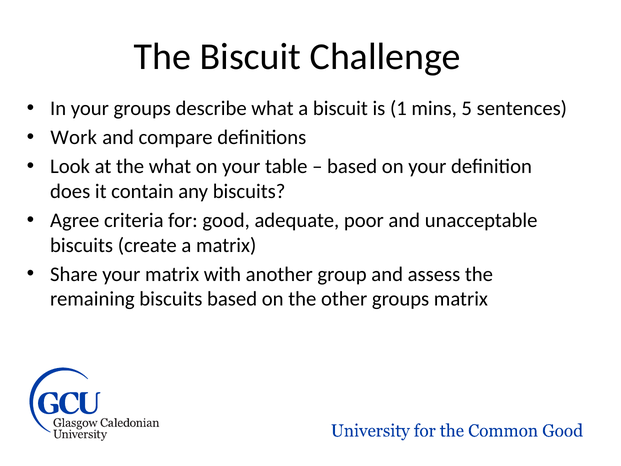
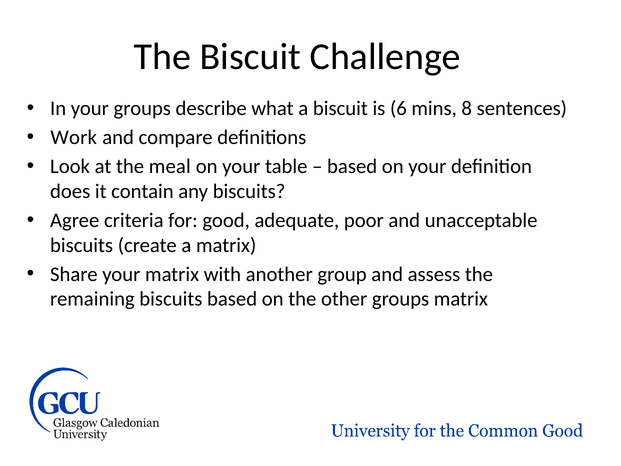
1: 1 -> 6
5: 5 -> 8
the what: what -> meal
